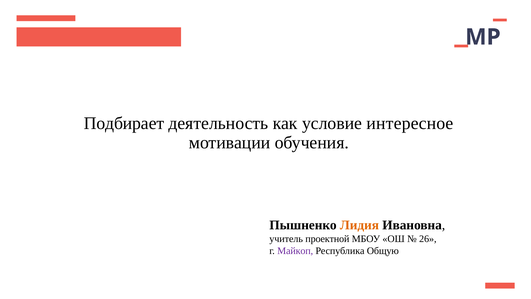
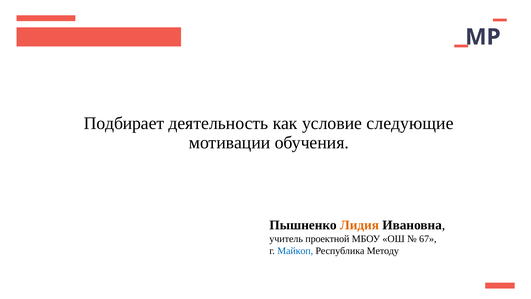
интересное: интересное -> следующие
26: 26 -> 67
Майкоп colour: purple -> blue
Общую: Общую -> Методу
